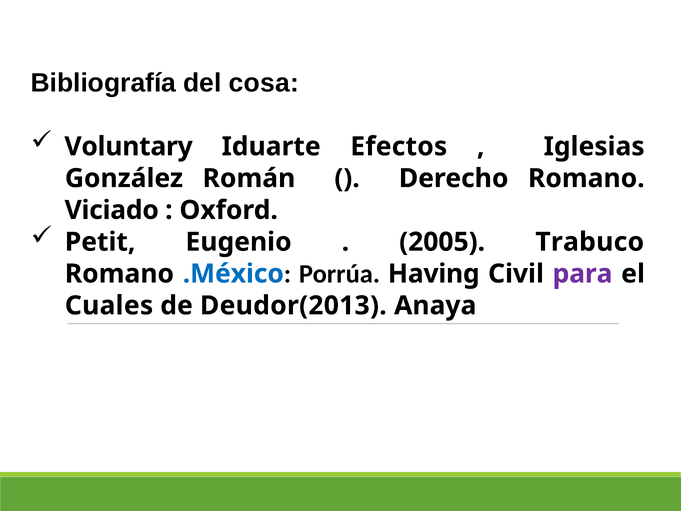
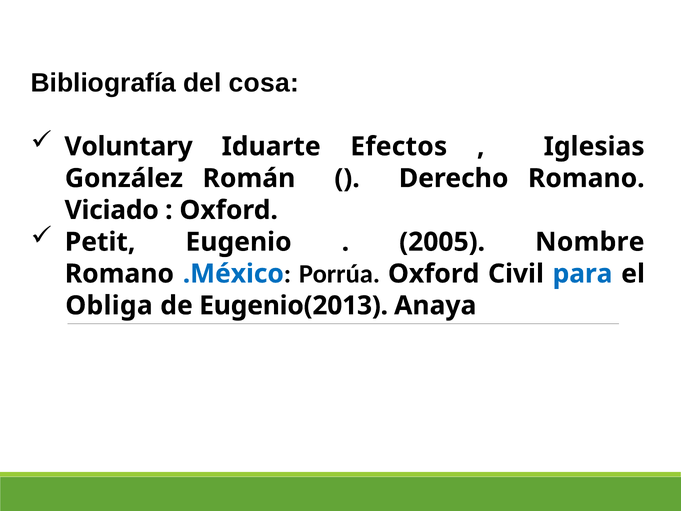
Trabuco: Trabuco -> Nombre
Porrúa Having: Having -> Oxford
para colour: purple -> blue
Cuales: Cuales -> Obliga
Deudor(2013: Deudor(2013 -> Eugenio(2013
